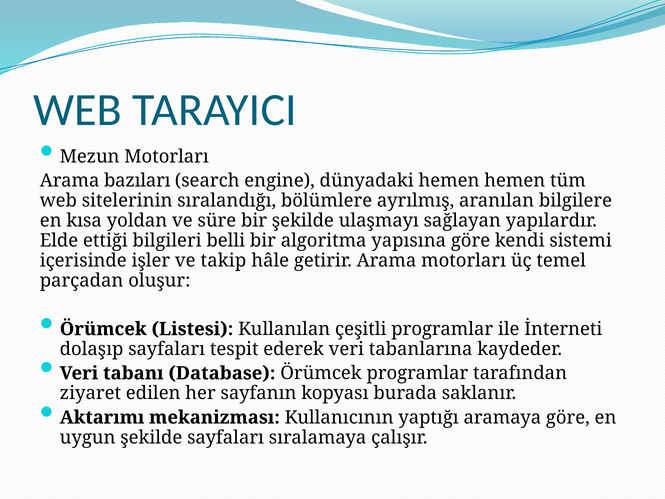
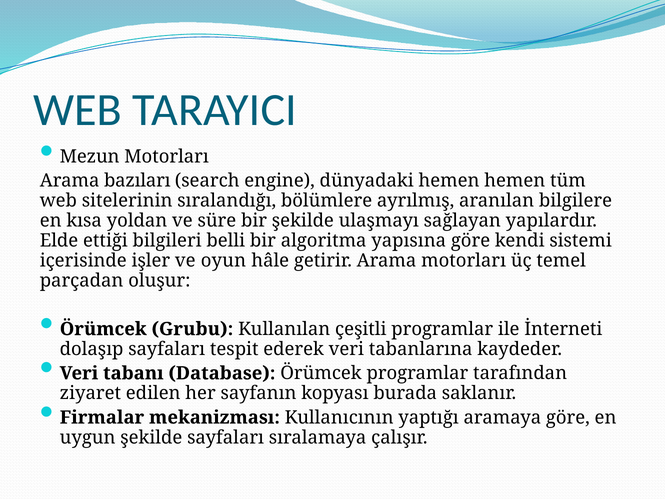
takip: takip -> oyun
Listesi: Listesi -> Grubu
Aktarımı: Aktarımı -> Firmalar
